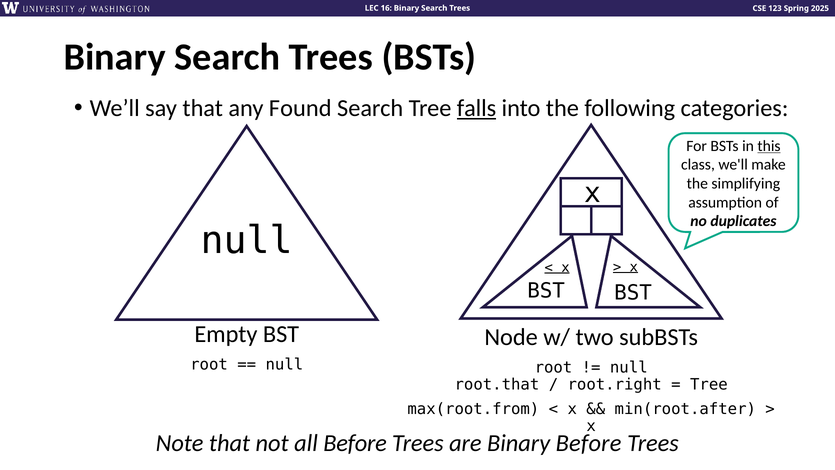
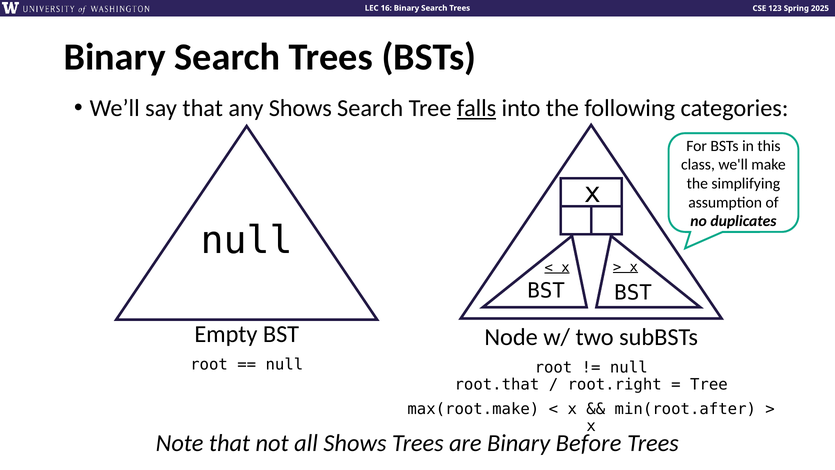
any Found: Found -> Shows
this underline: present -> none
max(root.from: max(root.from -> max(root.make
all Before: Before -> Shows
